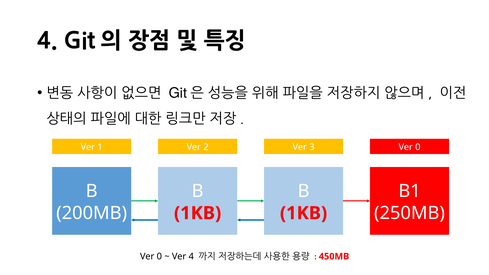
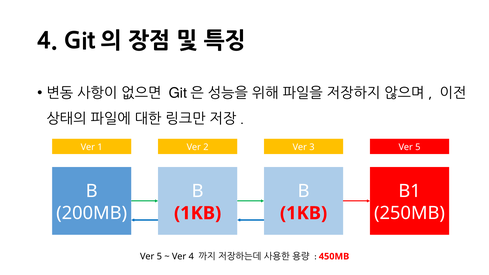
3 Ver 0: 0 -> 5
0 at (159, 256): 0 -> 5
